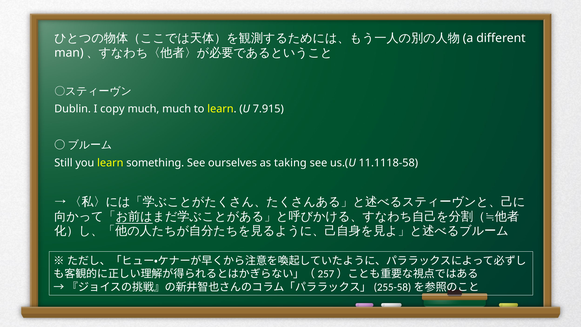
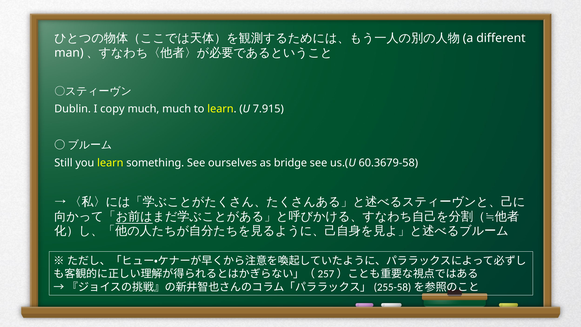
taking: taking -> bridge
11.1118-58: 11.1118-58 -> 60.3679-58
